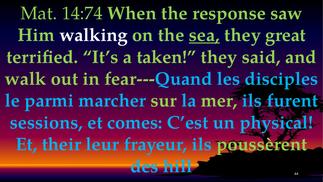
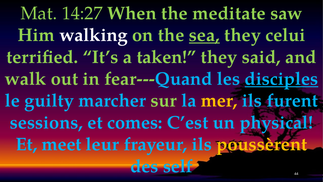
14:74: 14:74 -> 14:27
response: response -> meditate
great: great -> celui
disciples underline: none -> present
parmi: parmi -> guilty
mer colour: light green -> yellow
their: their -> meet
poussèrent colour: light green -> yellow
hill: hill -> self
